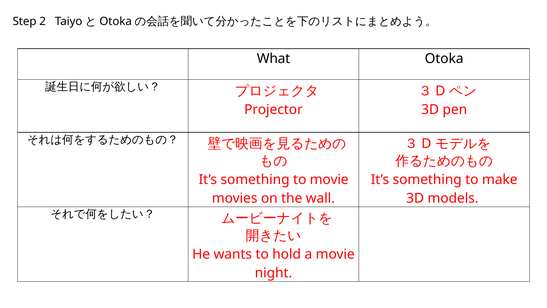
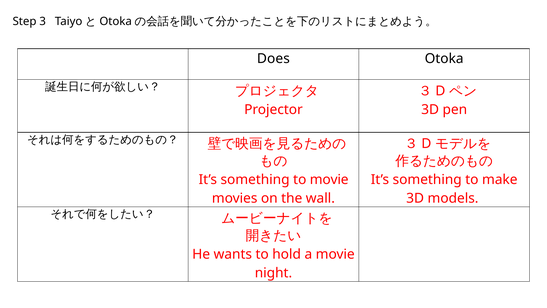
2: 2 -> 3
What: What -> Does
